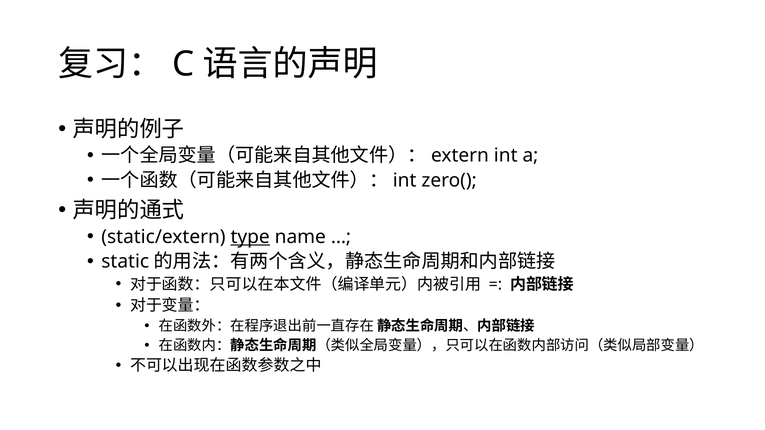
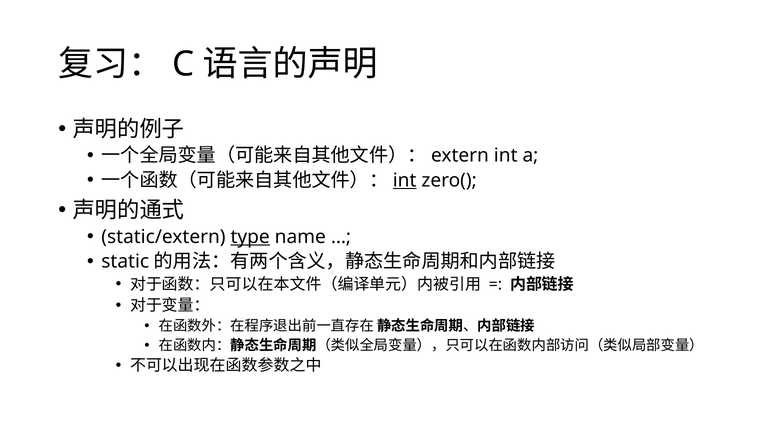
int at (405, 180) underline: none -> present
